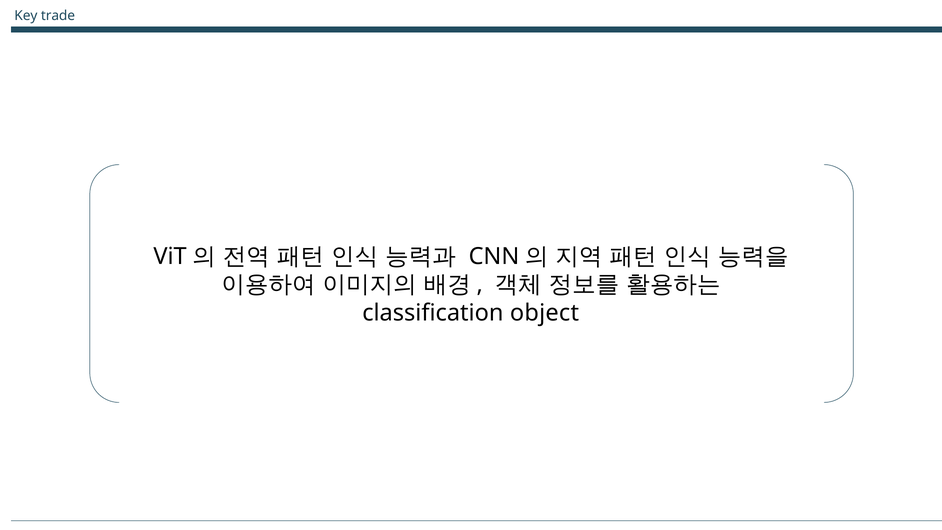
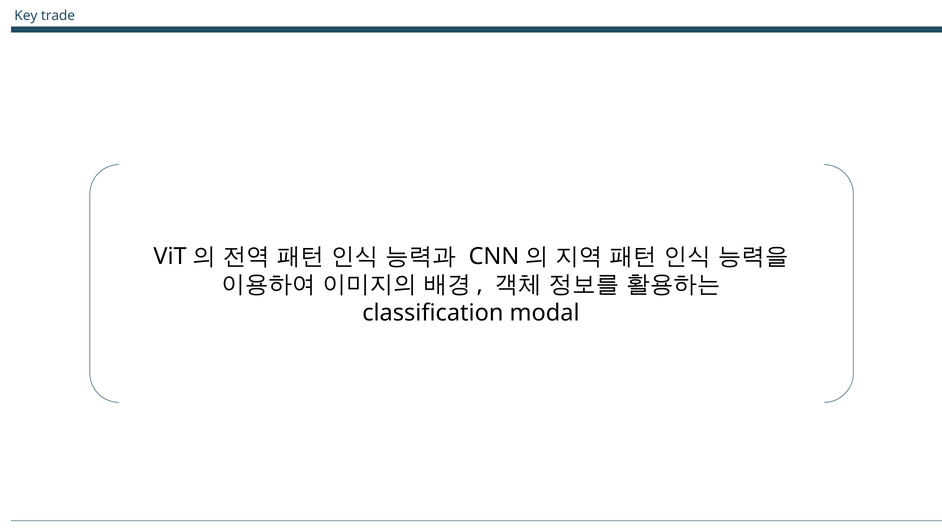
object: object -> modal
